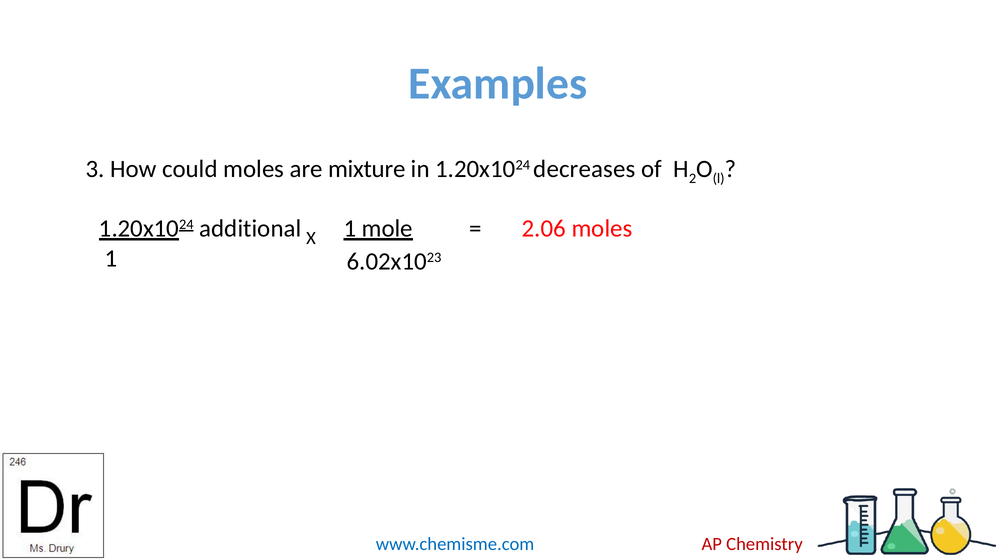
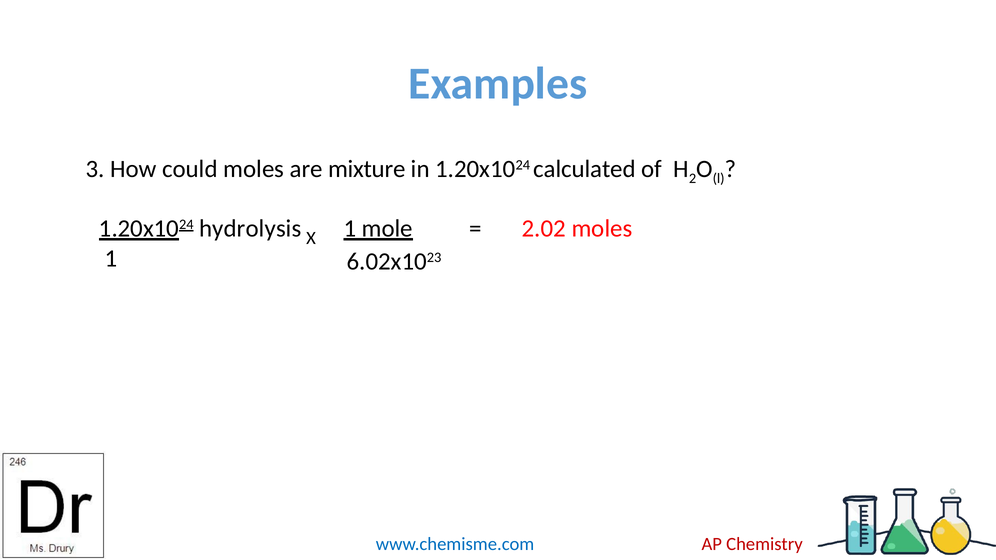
decreases: decreases -> calculated
additional: additional -> hydrolysis
2.06: 2.06 -> 2.02
